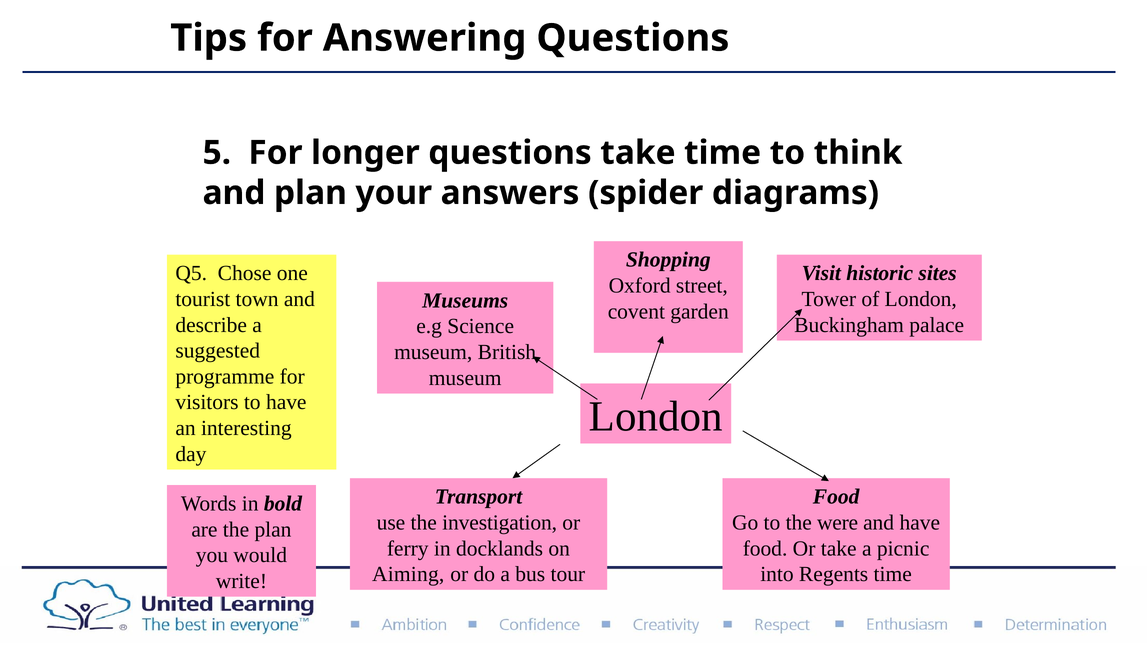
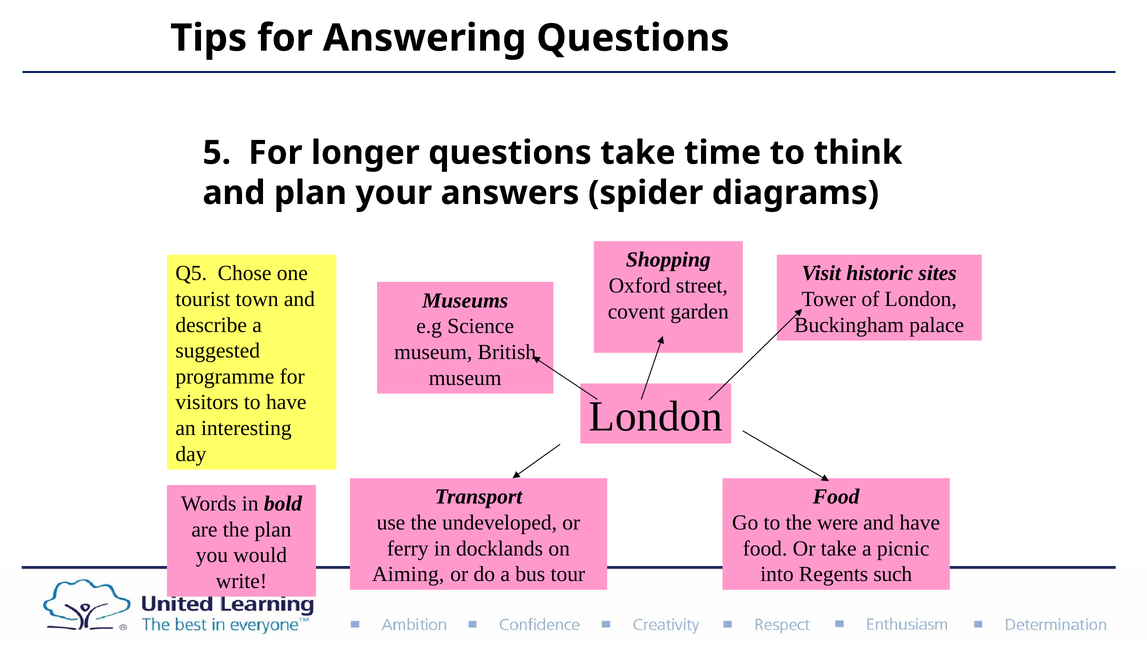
investigation: investigation -> undeveloped
Regents time: time -> such
